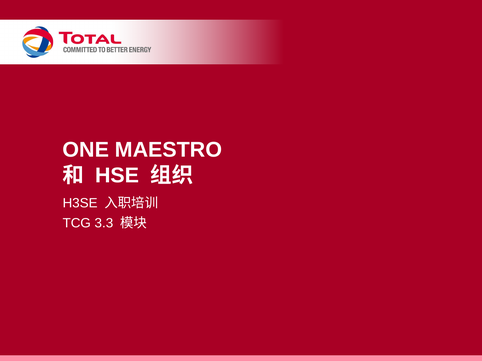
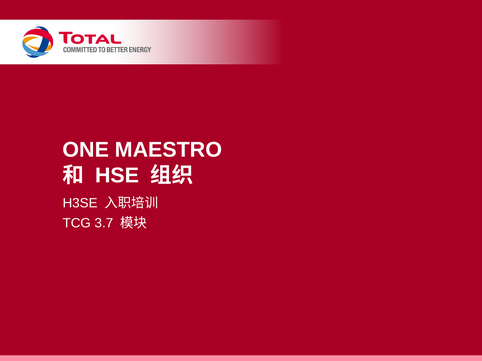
3.3: 3.3 -> 3.7
